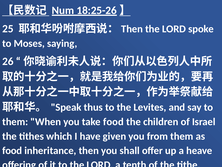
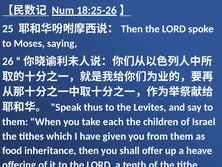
take food: food -> each
